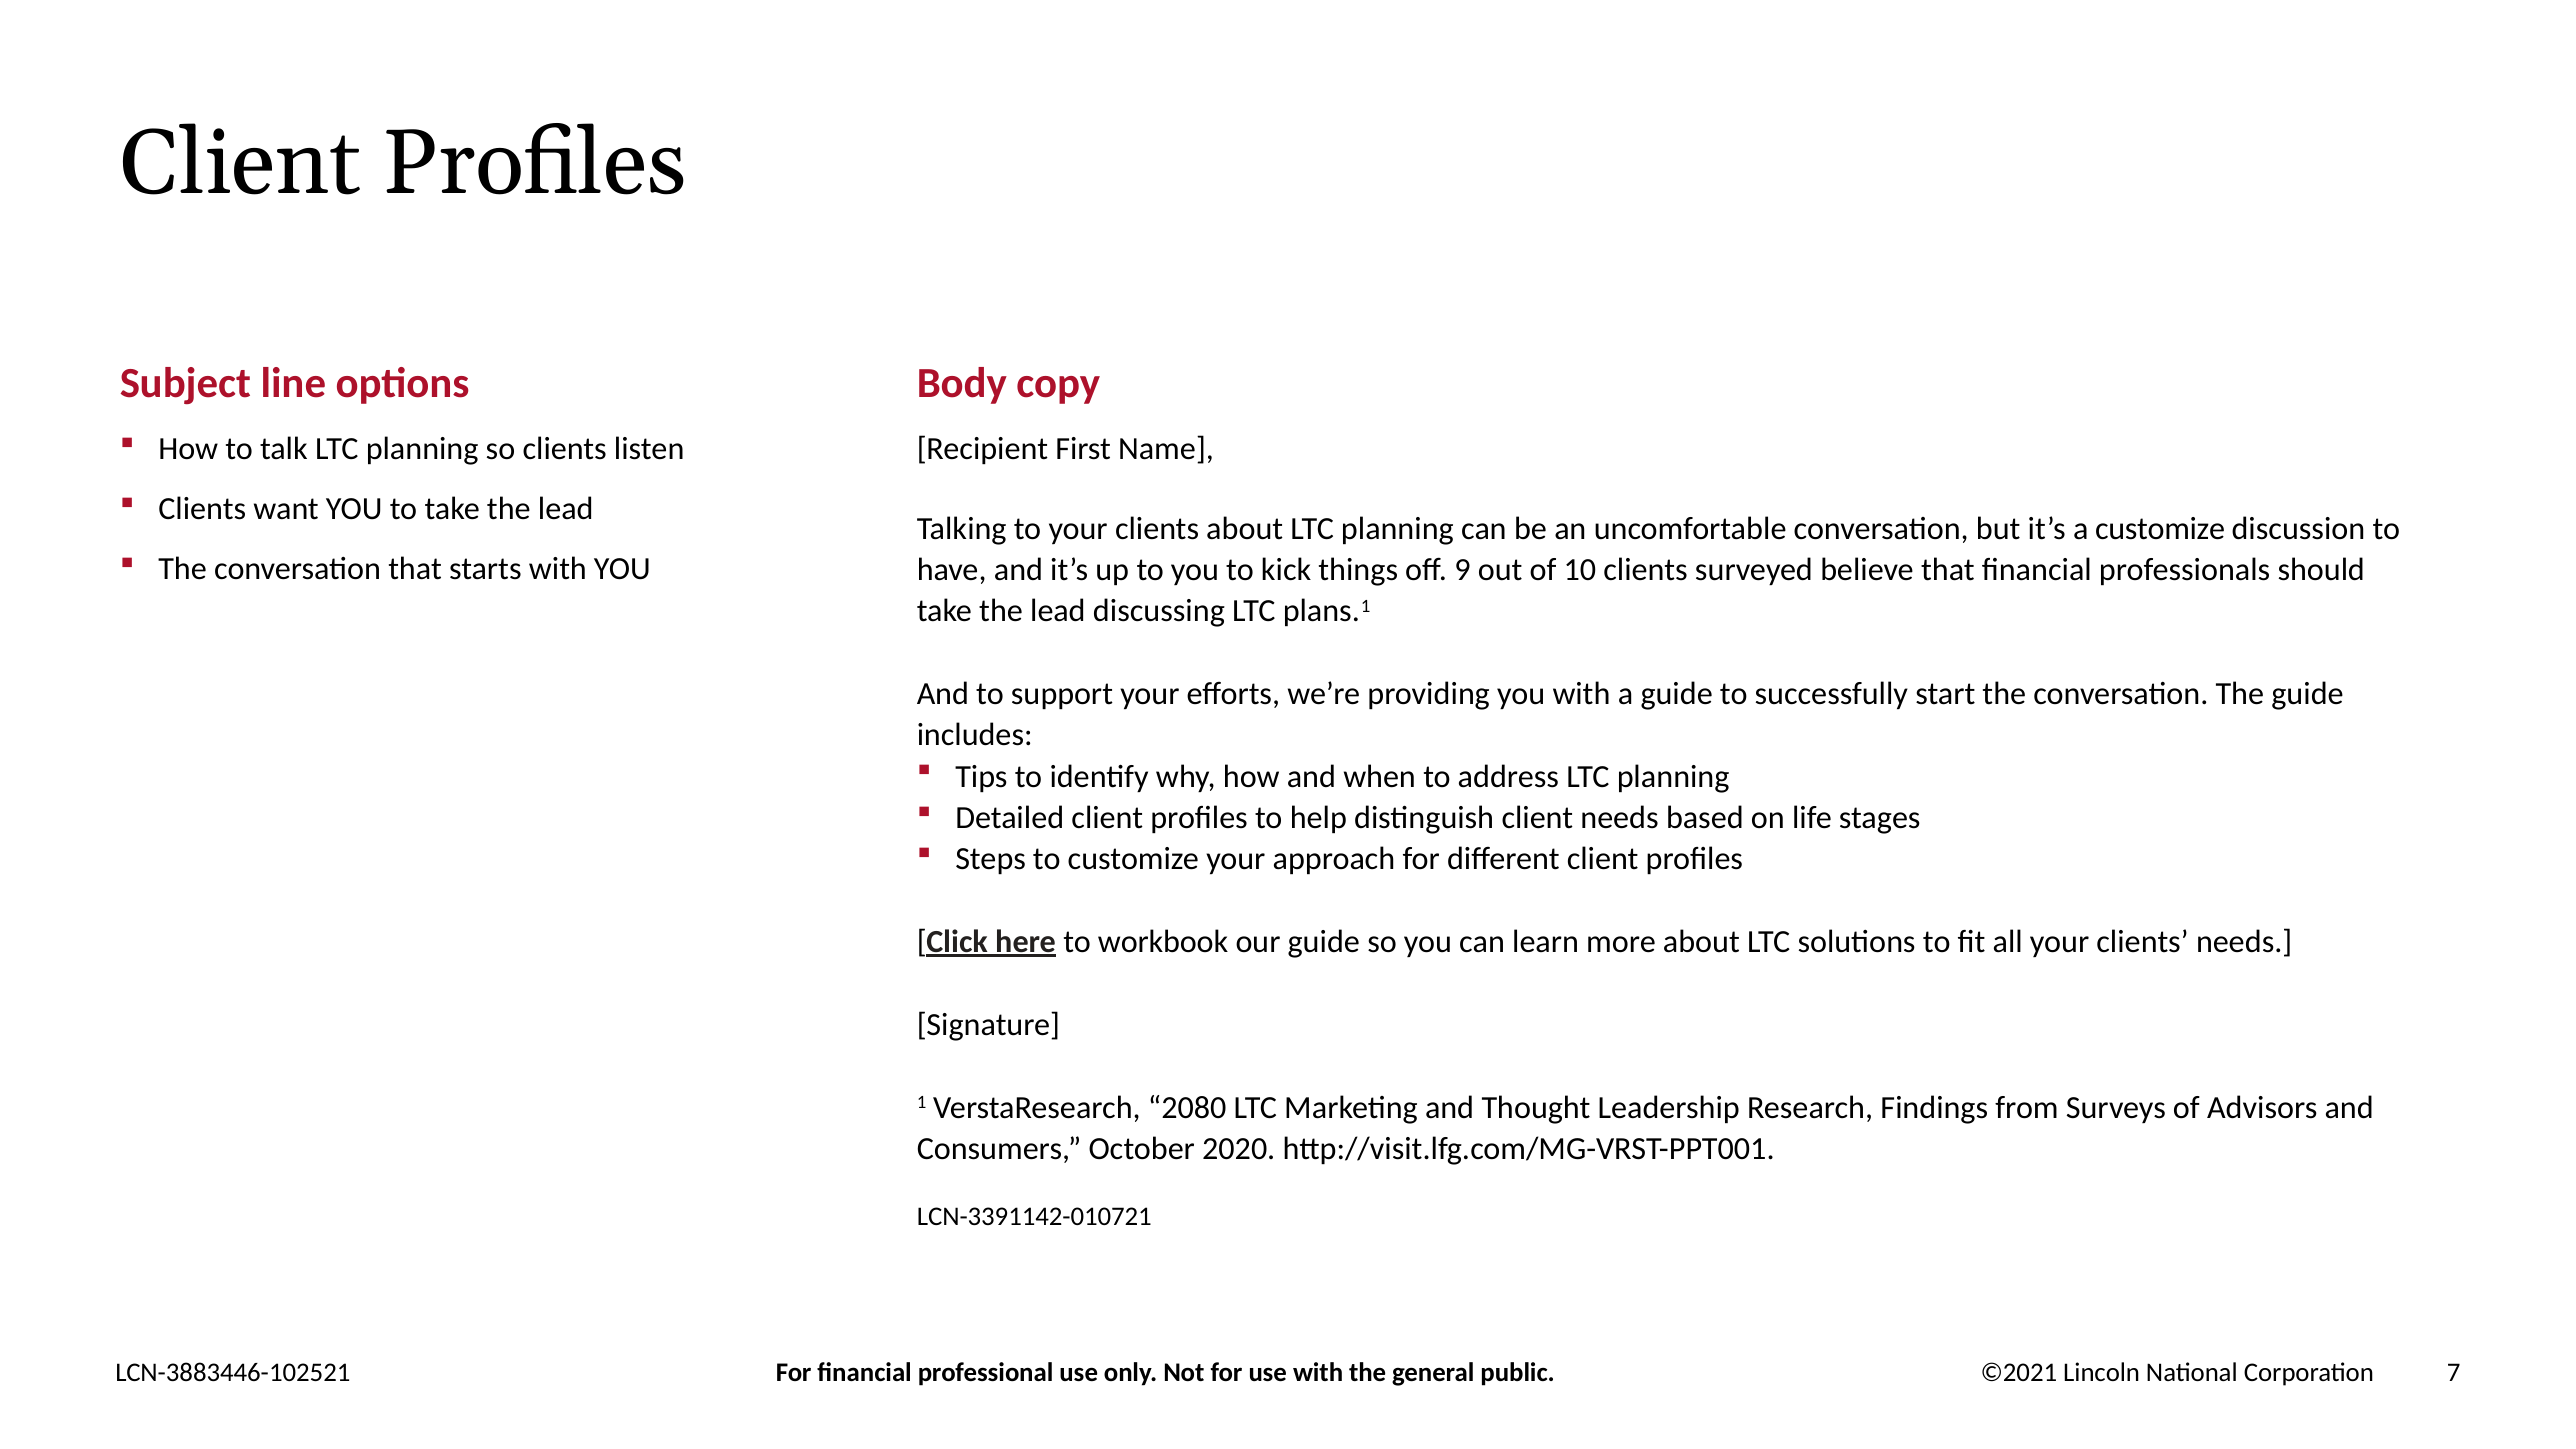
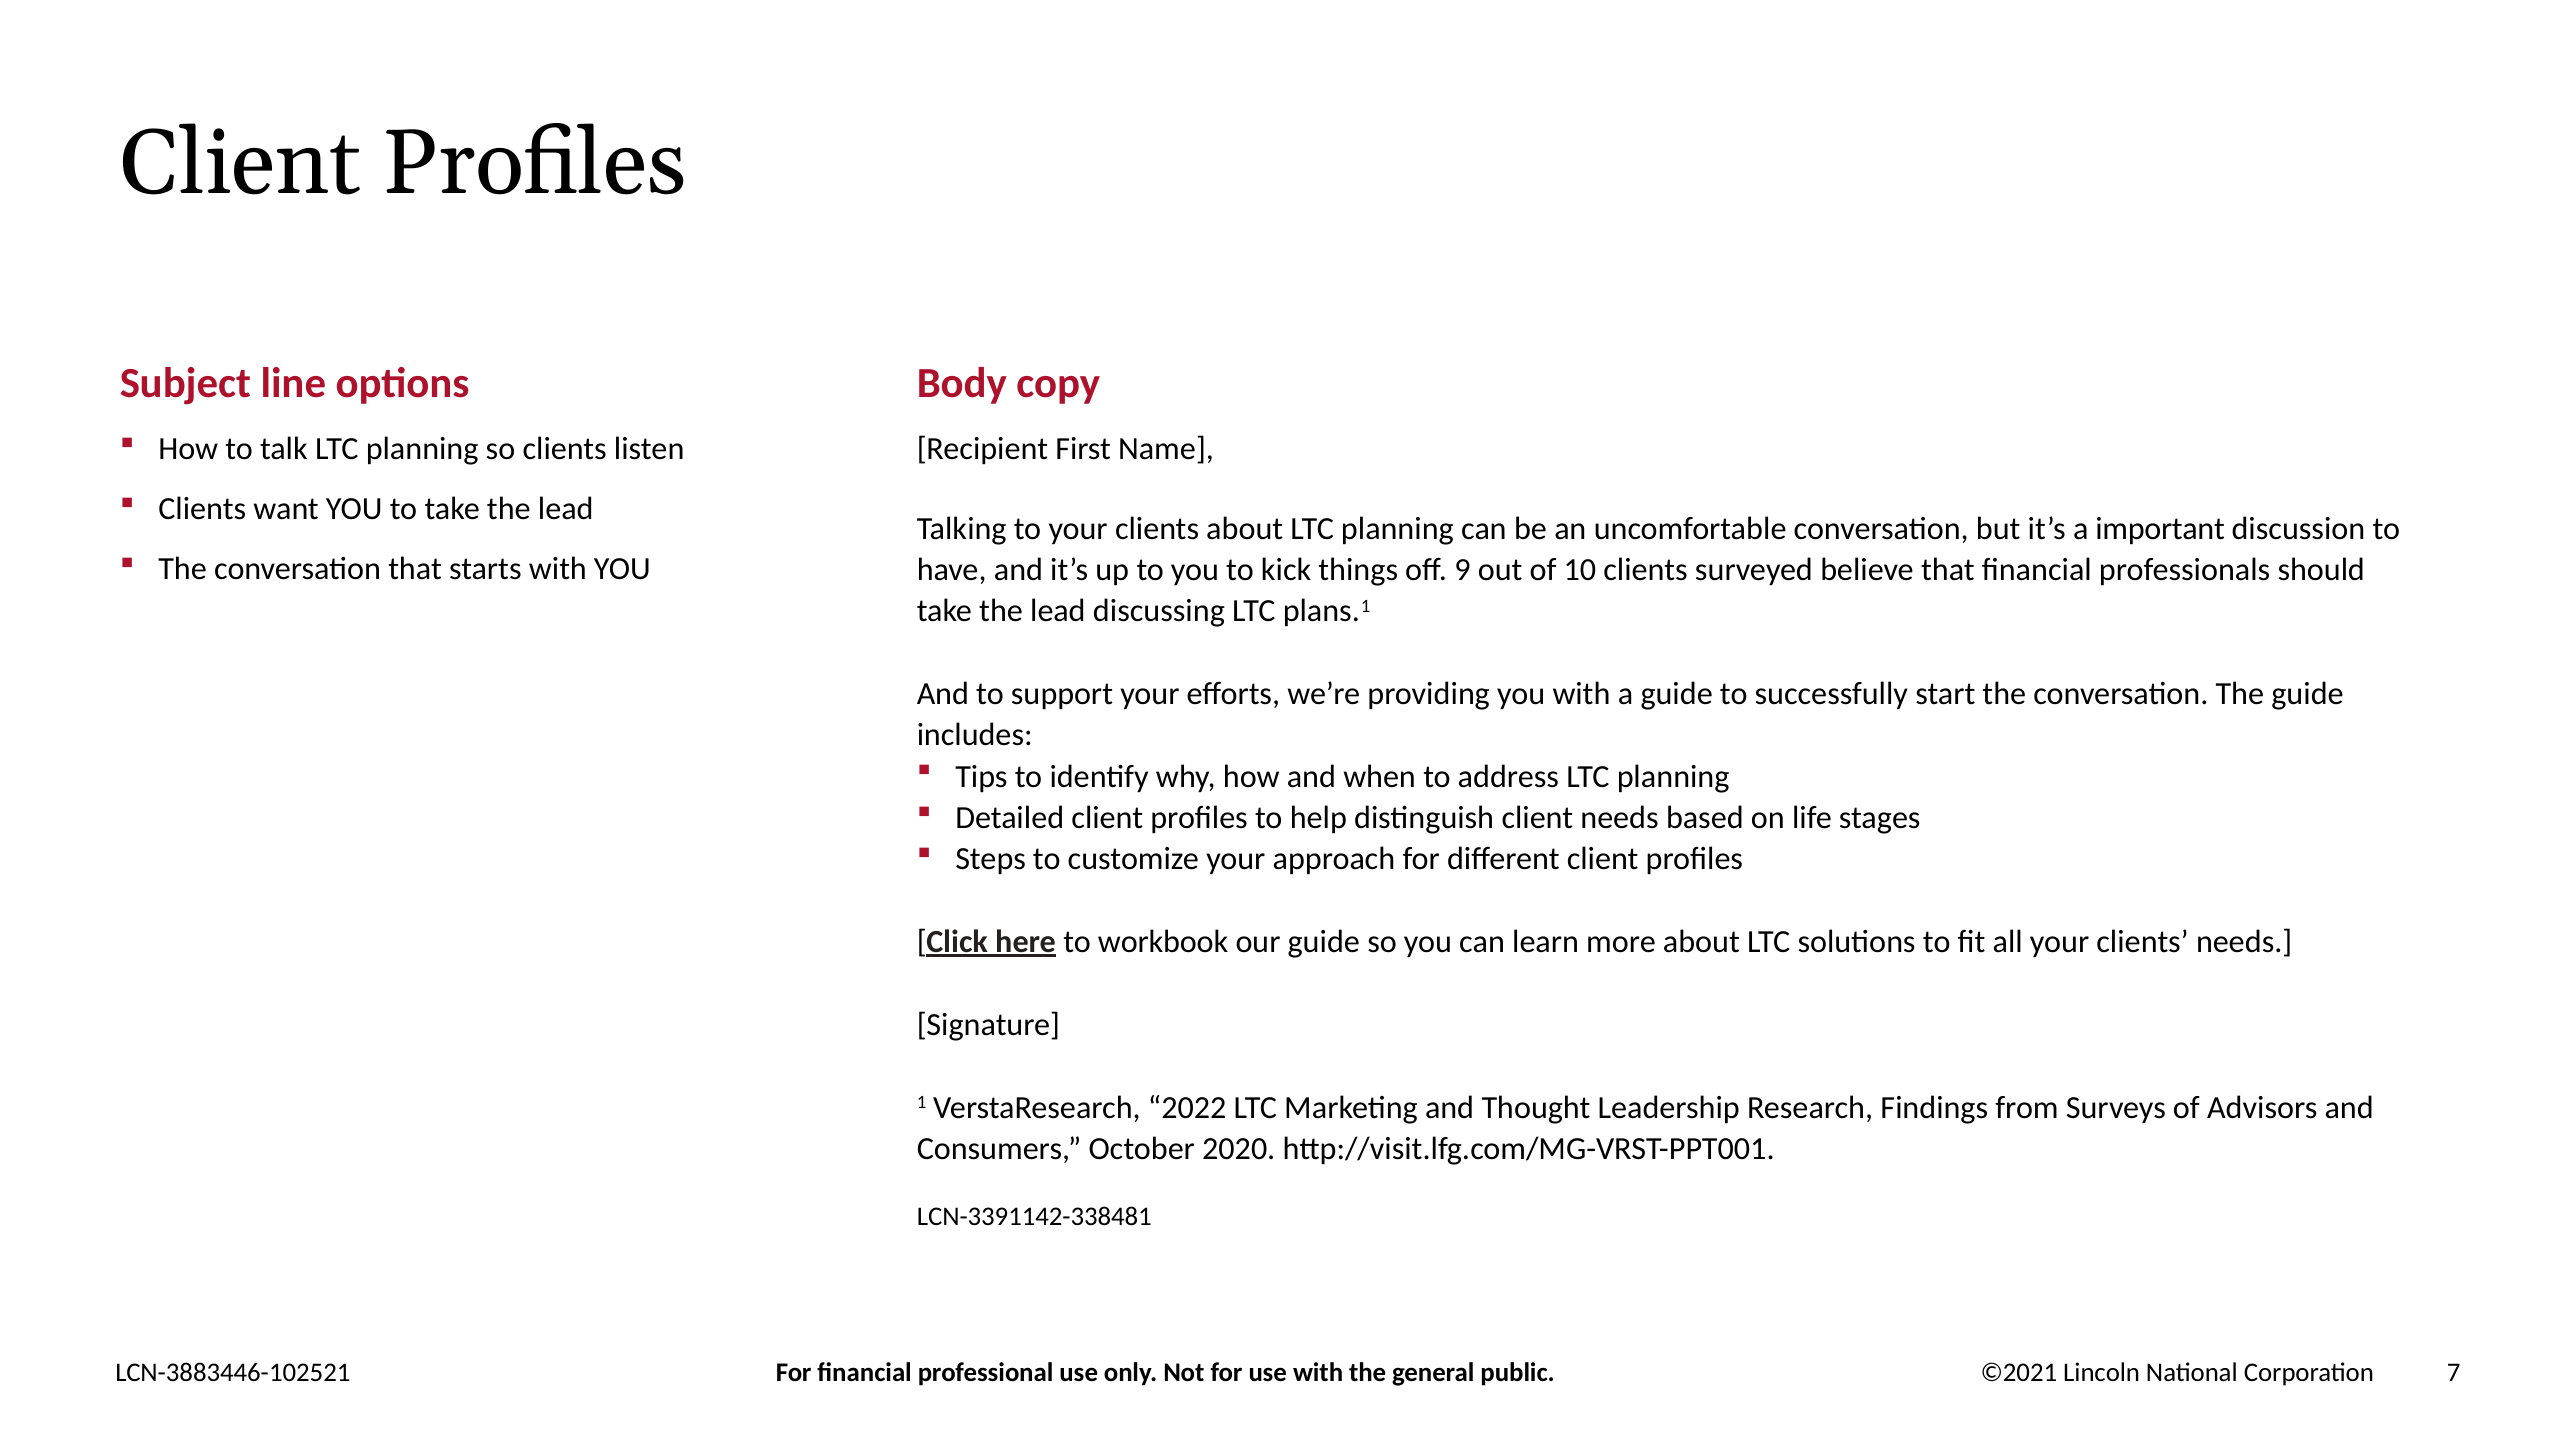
a customize: customize -> important
2080: 2080 -> 2022
LCN-3391142-010721: LCN-3391142-010721 -> LCN-3391142-338481
